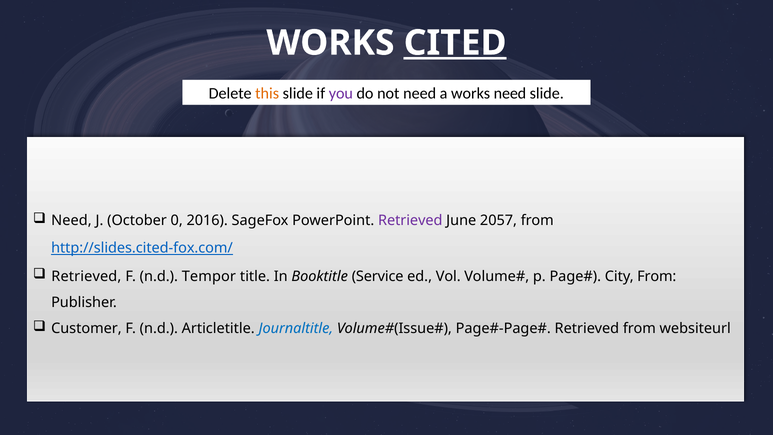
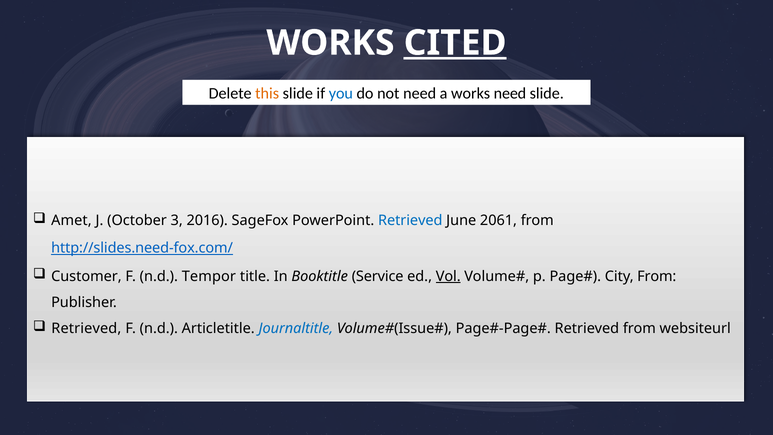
you colour: purple -> blue
Need at (71, 221): Need -> Amet
0: 0 -> 3
Retrieved at (410, 221) colour: purple -> blue
2057: 2057 -> 2061
http://slides.cited-fox.com/: http://slides.cited-fox.com/ -> http://slides.need-fox.com/
Retrieved at (86, 276): Retrieved -> Customer
Vol underline: none -> present
Customer at (86, 328): Customer -> Retrieved
